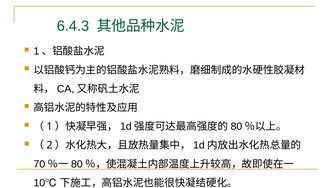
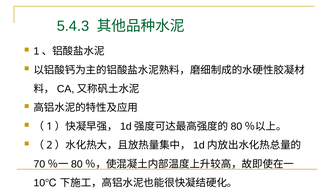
6.4.3: 6.4.3 -> 5.4.3
